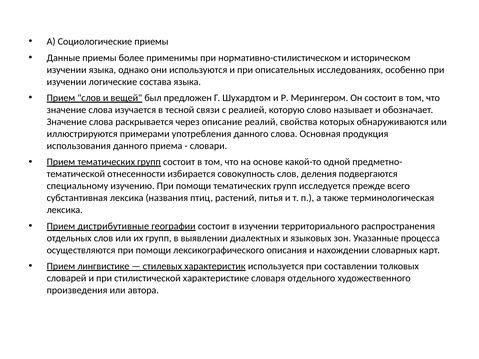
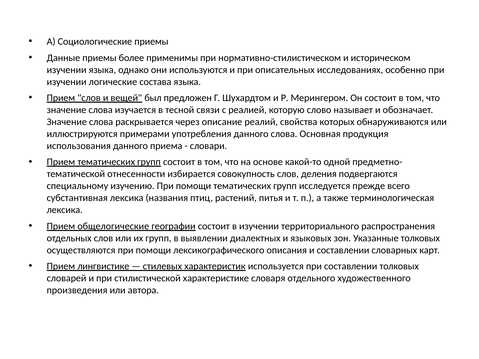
дистрибутивные: дистрибутивные -> общелогические
Указанные процесса: процесса -> толковых
и нахождении: нахождении -> составлении
